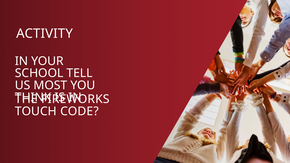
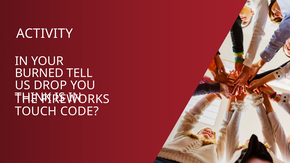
SCHOOL: SCHOOL -> BURNED
MOST: MOST -> DROP
